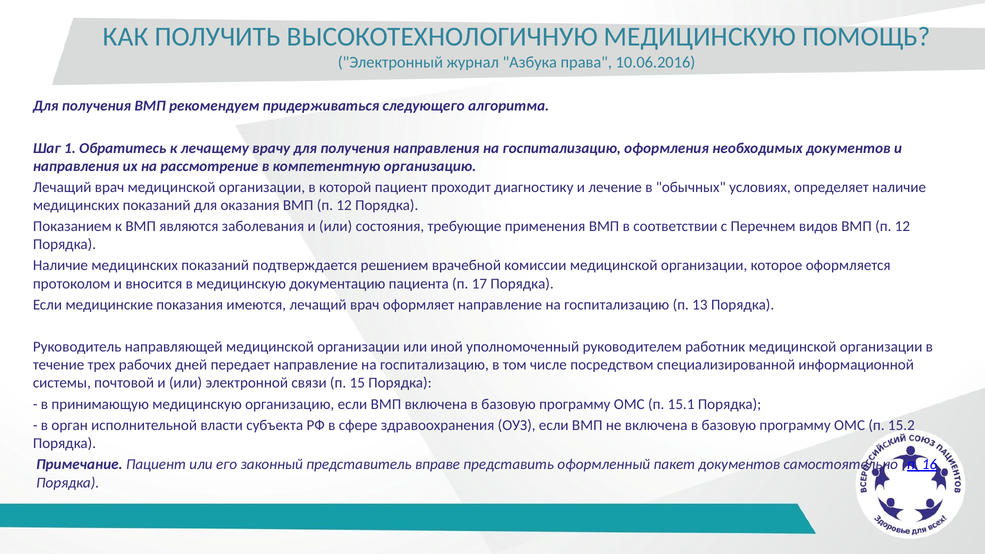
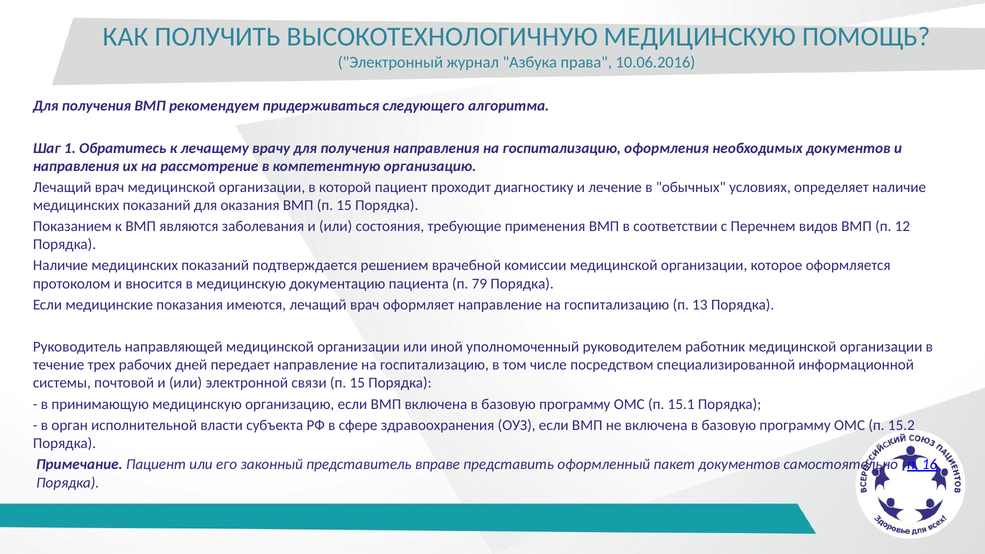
оказания ВМП п 12: 12 -> 15
17: 17 -> 79
